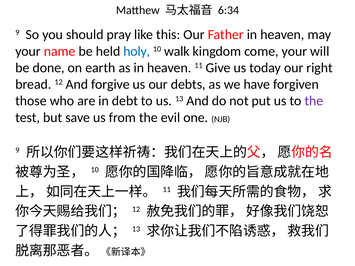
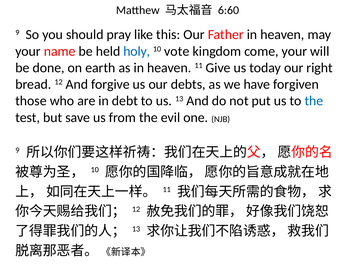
6:34: 6:34 -> 6:60
walk: walk -> vote
the at (314, 101) colour: purple -> blue
